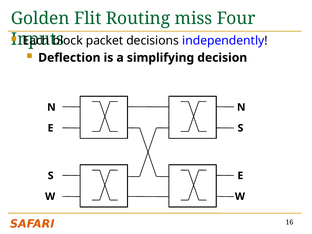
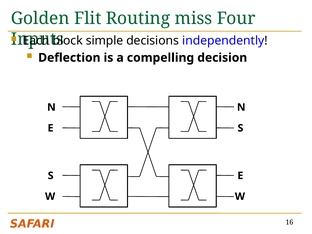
packet: packet -> simple
simplifying: simplifying -> compelling
